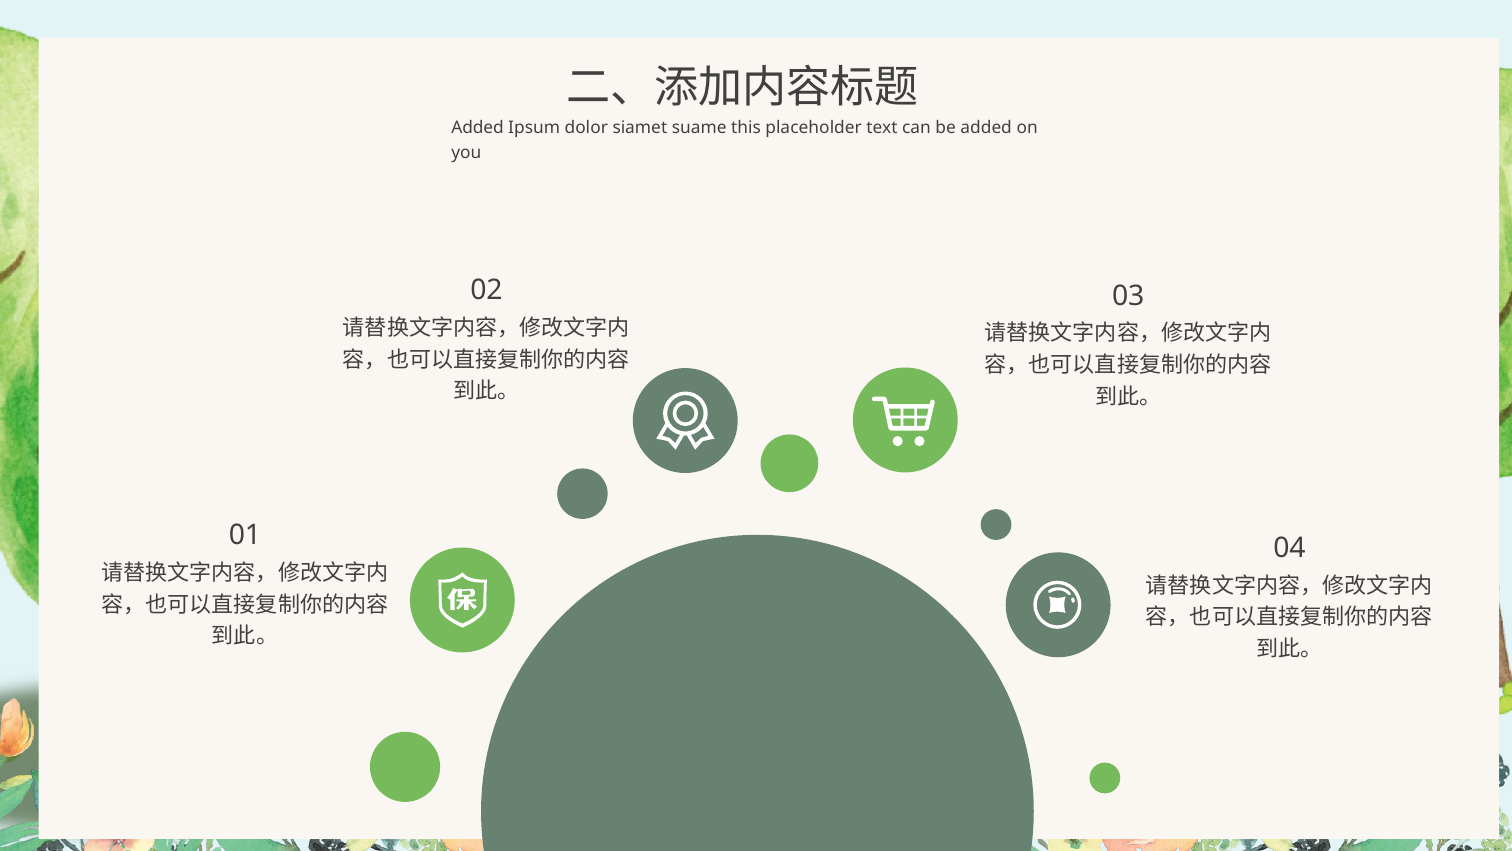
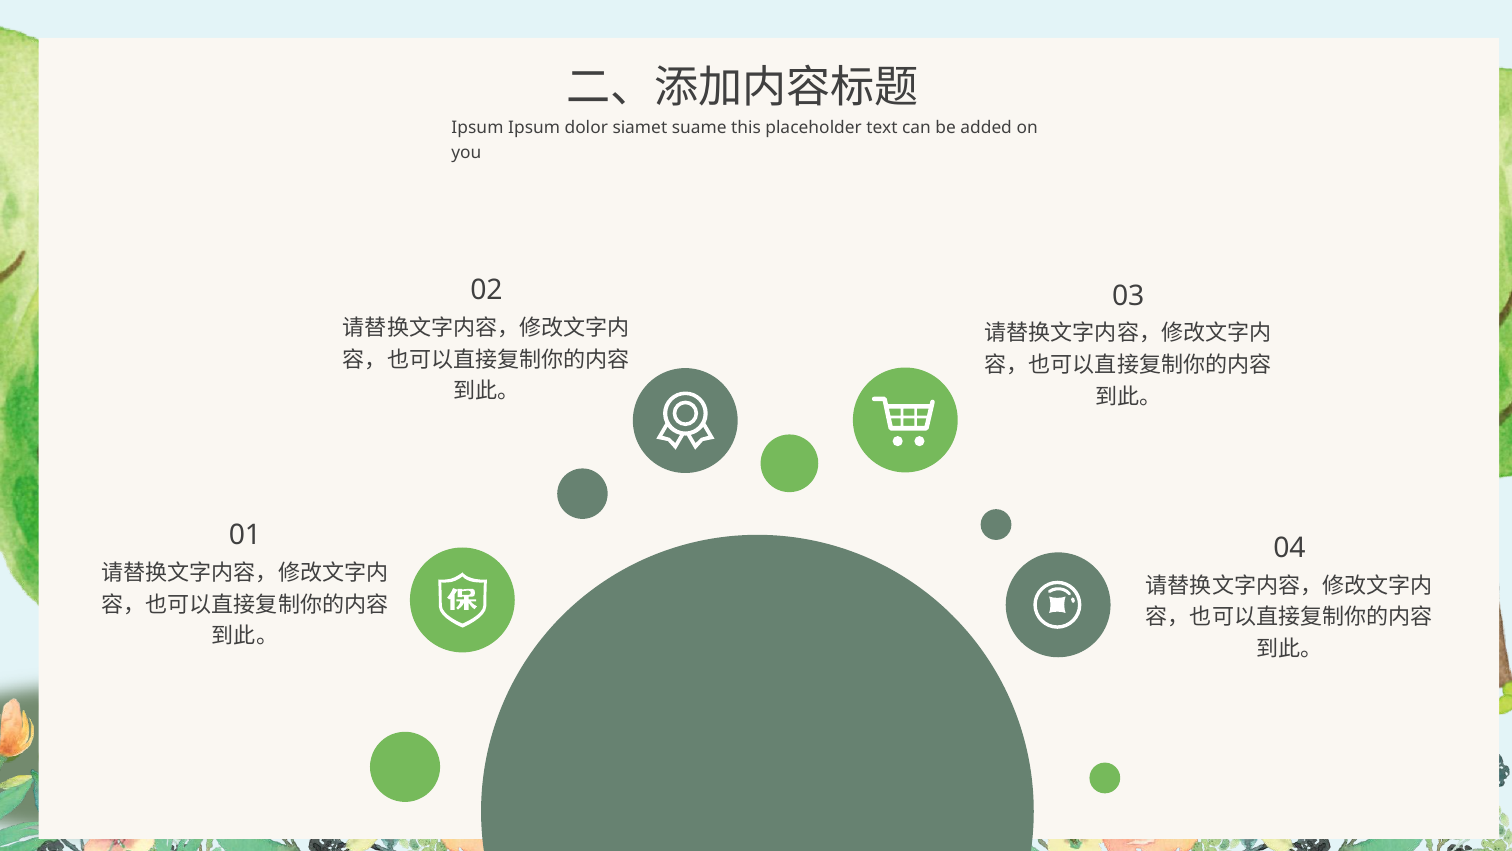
Added at (478, 128): Added -> Ipsum
